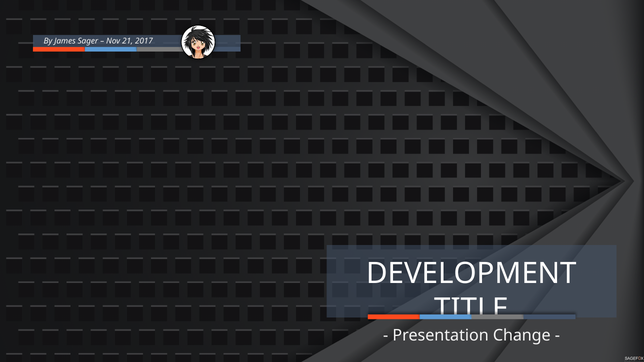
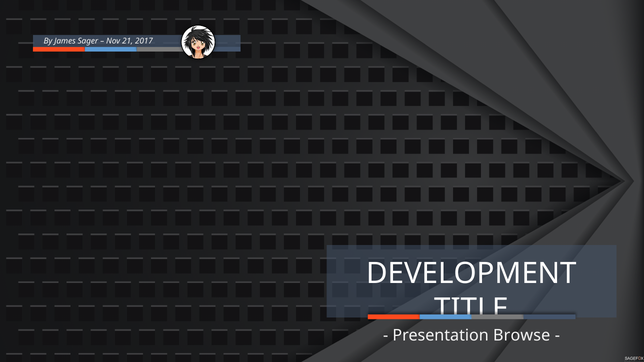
Change: Change -> Browse
